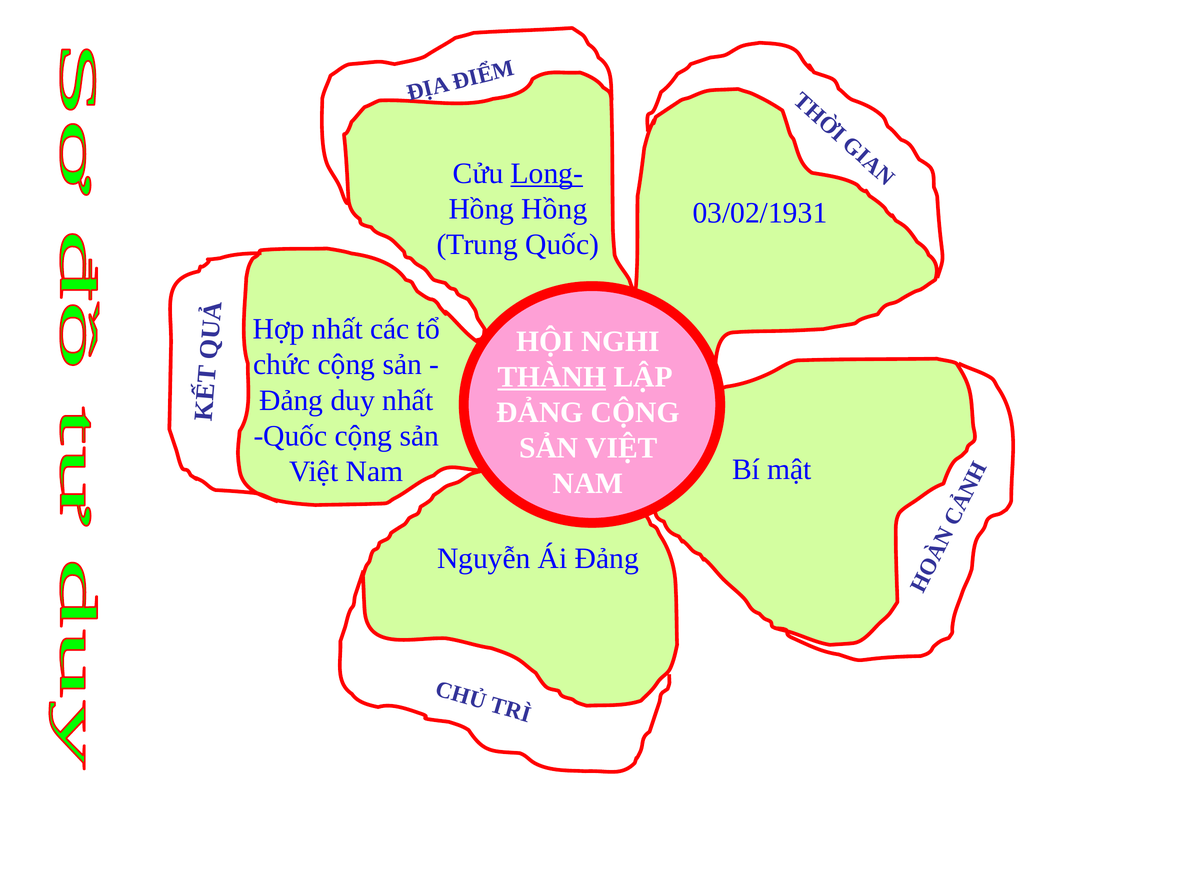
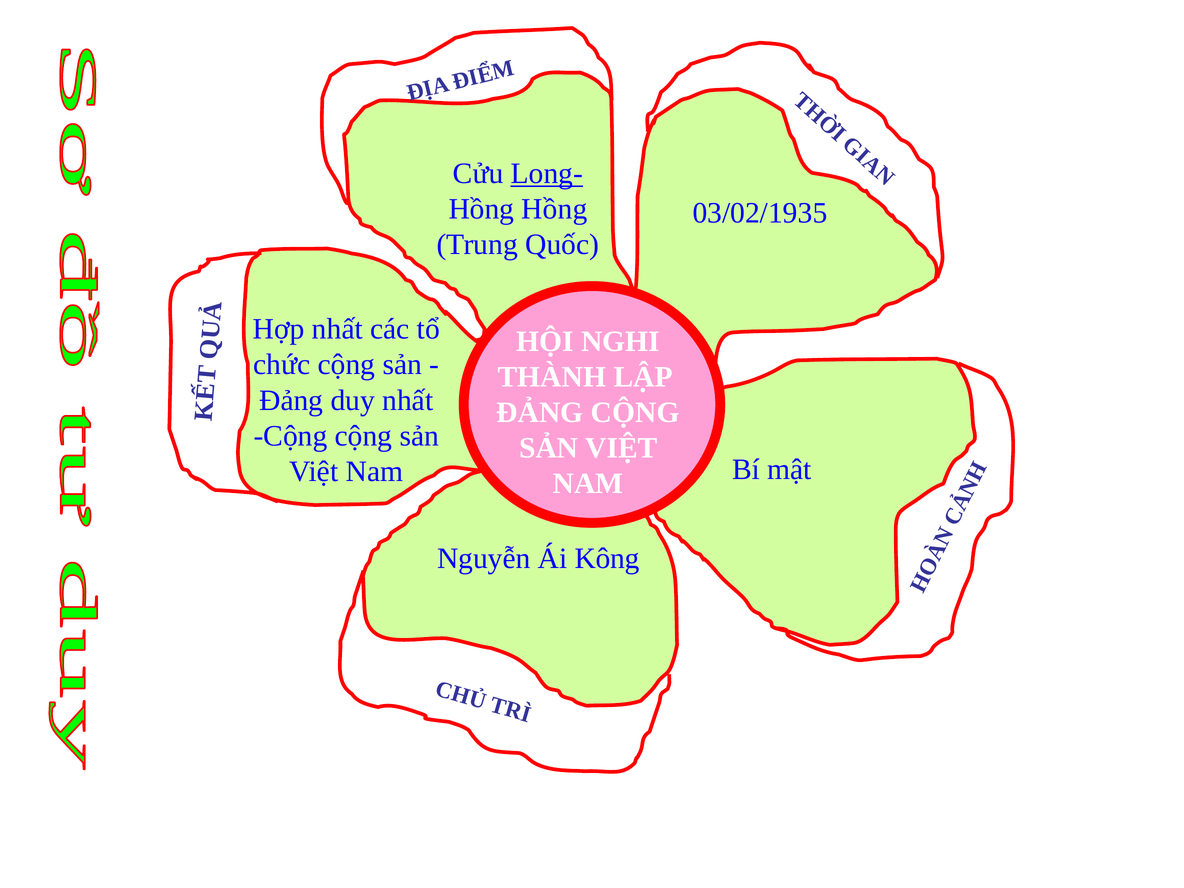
03/02/1931: 03/02/1931 -> 03/02/1935
THÀNH underline: present -> none
Quốc at (290, 436): Quốc -> Cộng
Ái Đảng: Đảng -> Kông
